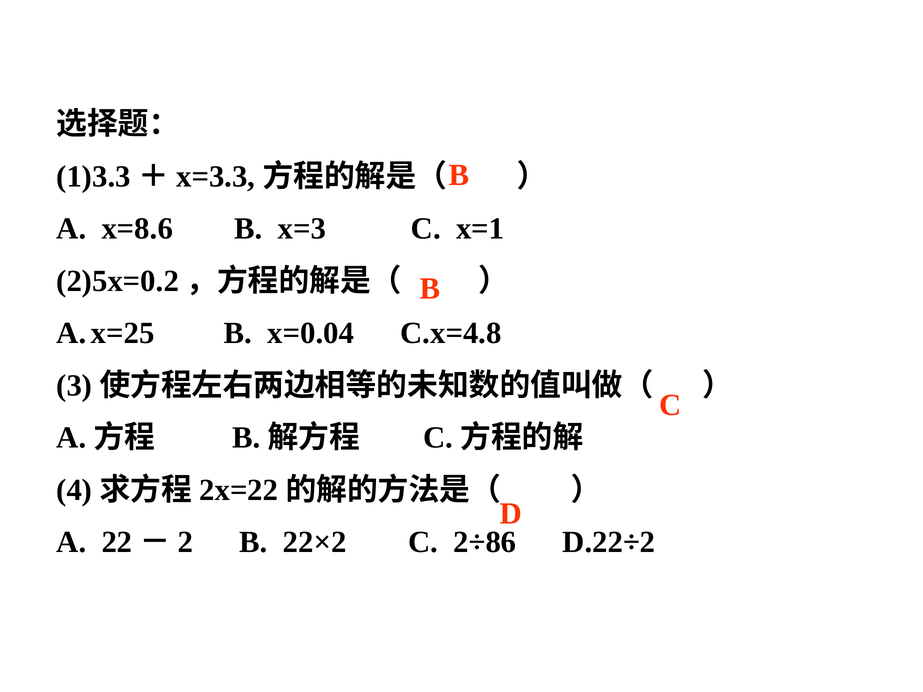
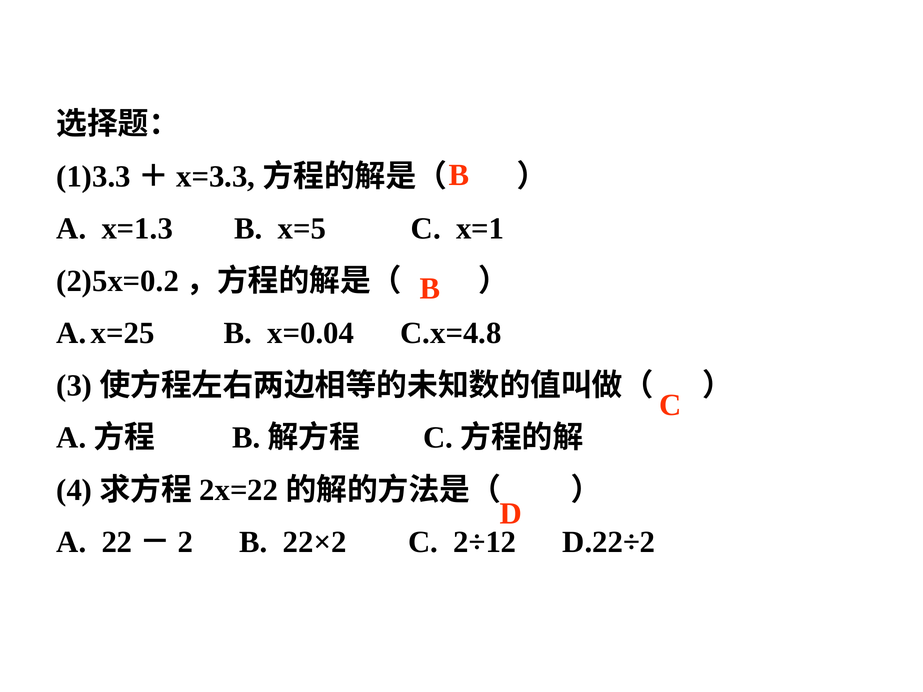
x=8.6: x=8.6 -> x=1.3
x=3: x=3 -> x=5
2÷86: 2÷86 -> 2÷12
